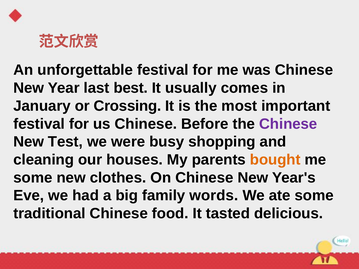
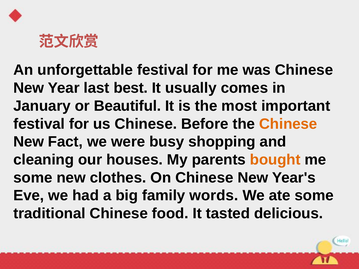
Crossing: Crossing -> Beautiful
Chinese at (288, 124) colour: purple -> orange
Test: Test -> Fact
